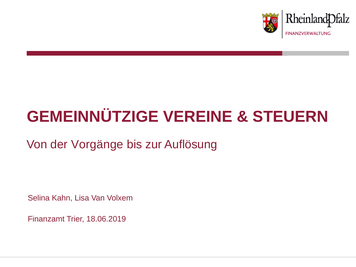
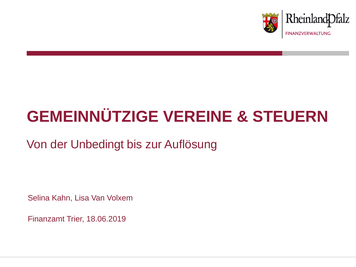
Vorgänge: Vorgänge -> Unbedingt
